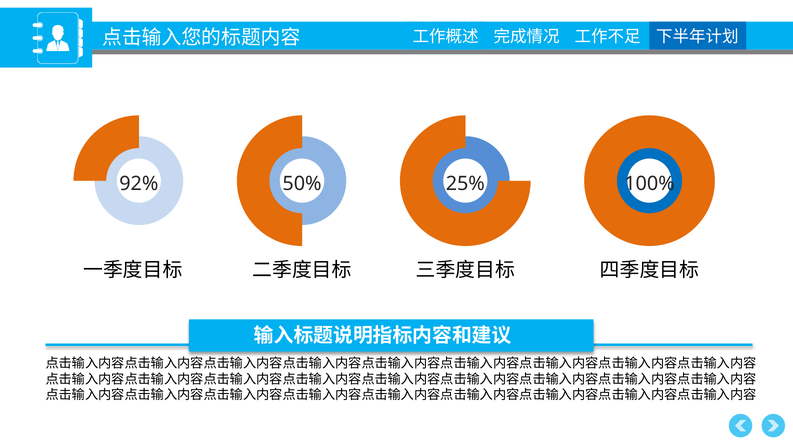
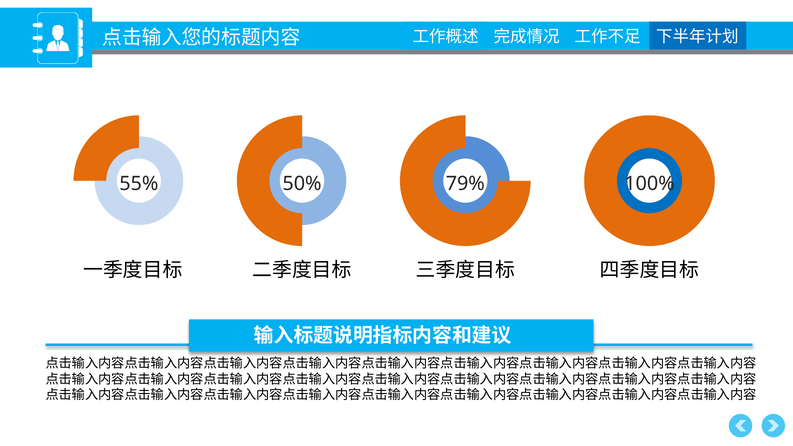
92%: 92% -> 55%
25%: 25% -> 79%
